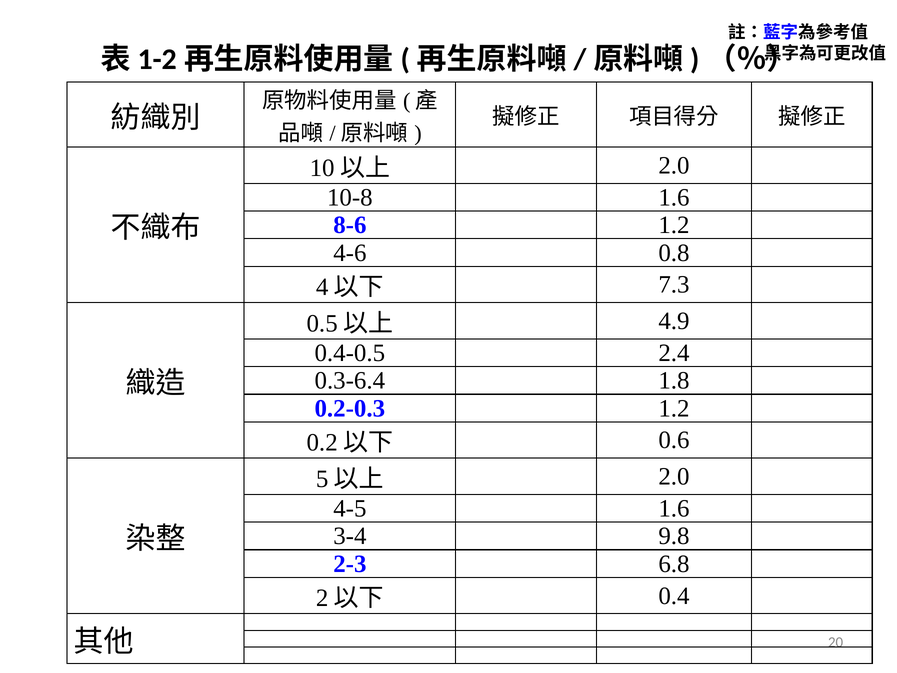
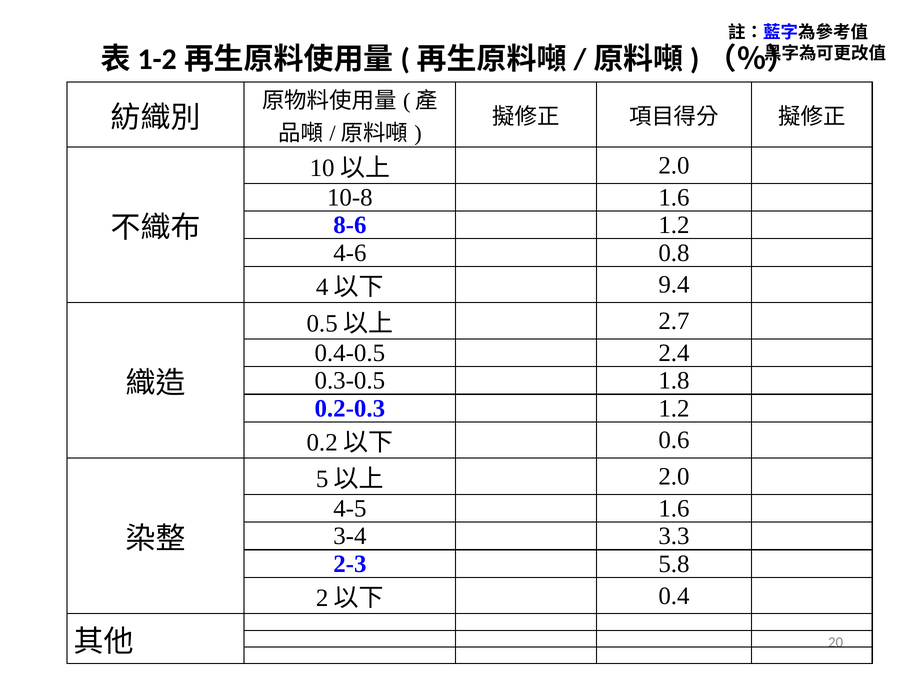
7.3: 7.3 -> 9.4
4.9: 4.9 -> 2.7
0.3-6.4: 0.3-6.4 -> 0.3-0.5
9.8: 9.8 -> 3.3
6.8: 6.8 -> 5.8
